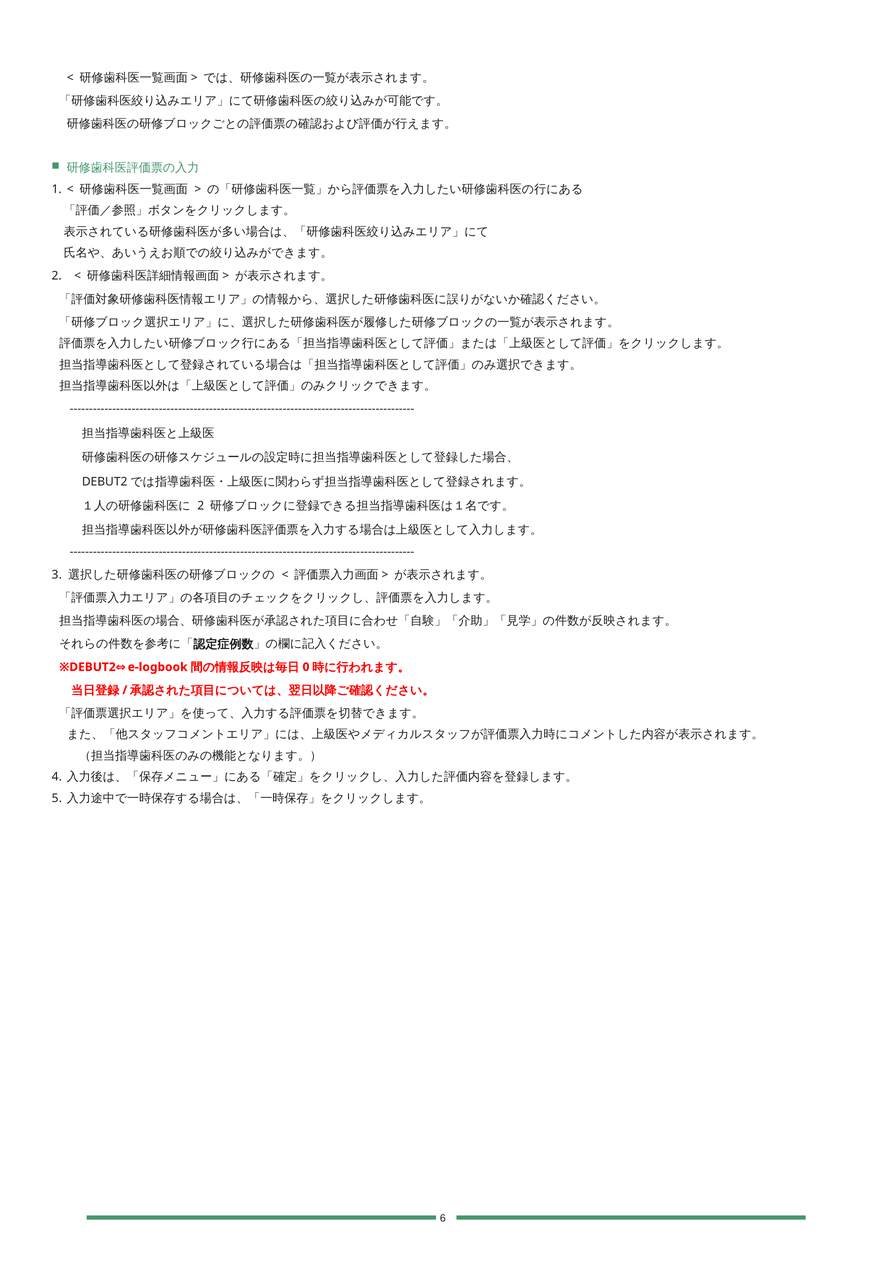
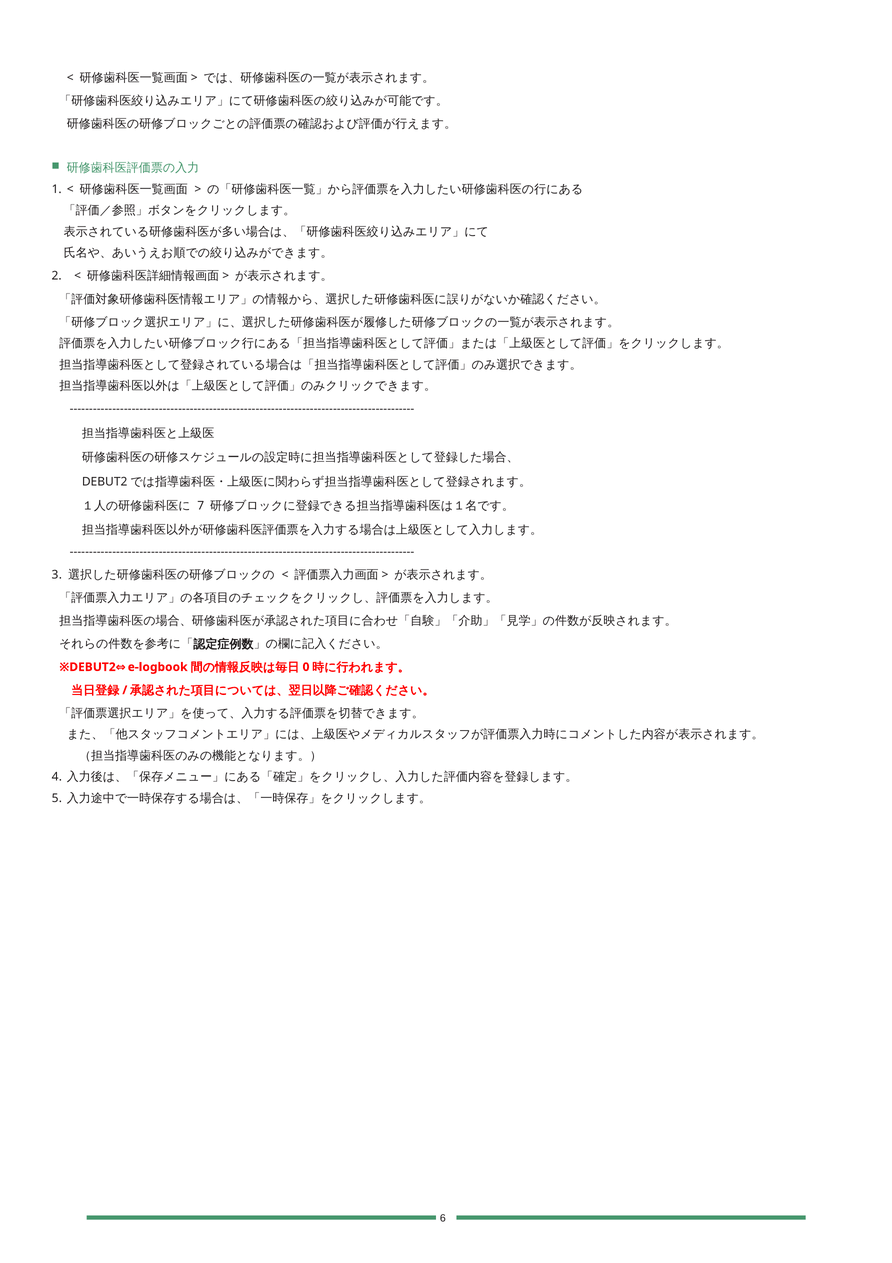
2 at (201, 505): 2 -> 7
